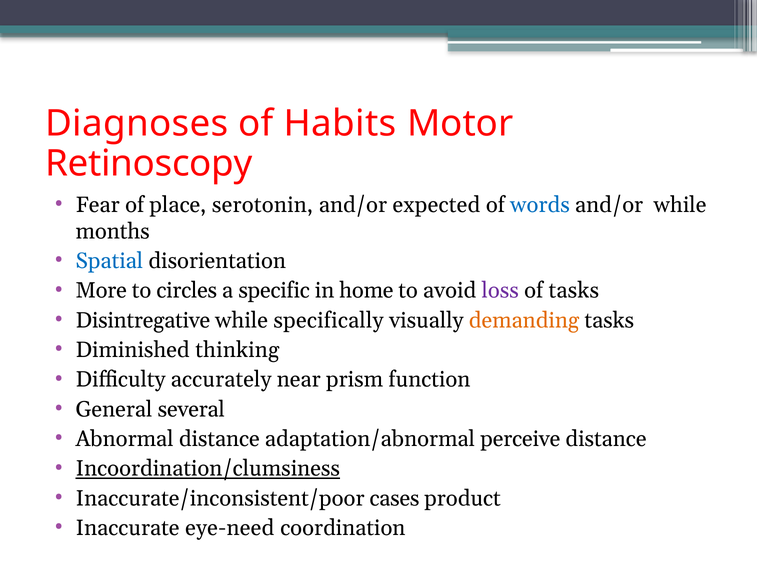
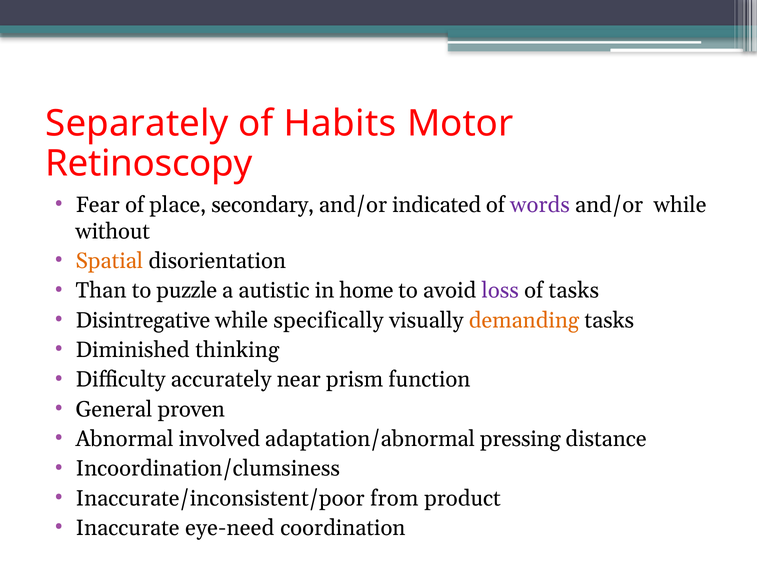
Diagnoses: Diagnoses -> Separately
serotonin: serotonin -> secondary
expected: expected -> indicated
words colour: blue -> purple
months: months -> without
Spatial colour: blue -> orange
More: More -> Than
circles: circles -> puzzle
specific: specific -> autistic
several: several -> proven
Abnormal distance: distance -> involved
perceive: perceive -> pressing
Incoordination/clumsiness underline: present -> none
cases: cases -> from
